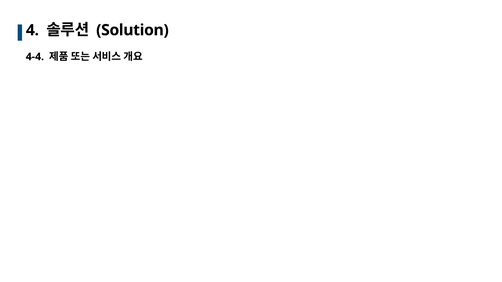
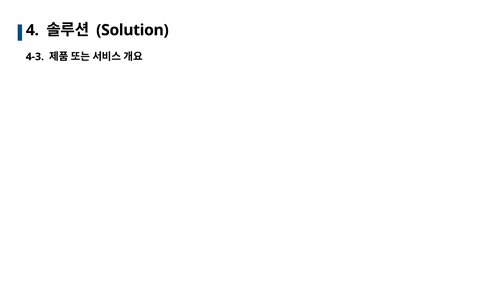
4-4: 4-4 -> 4-3
